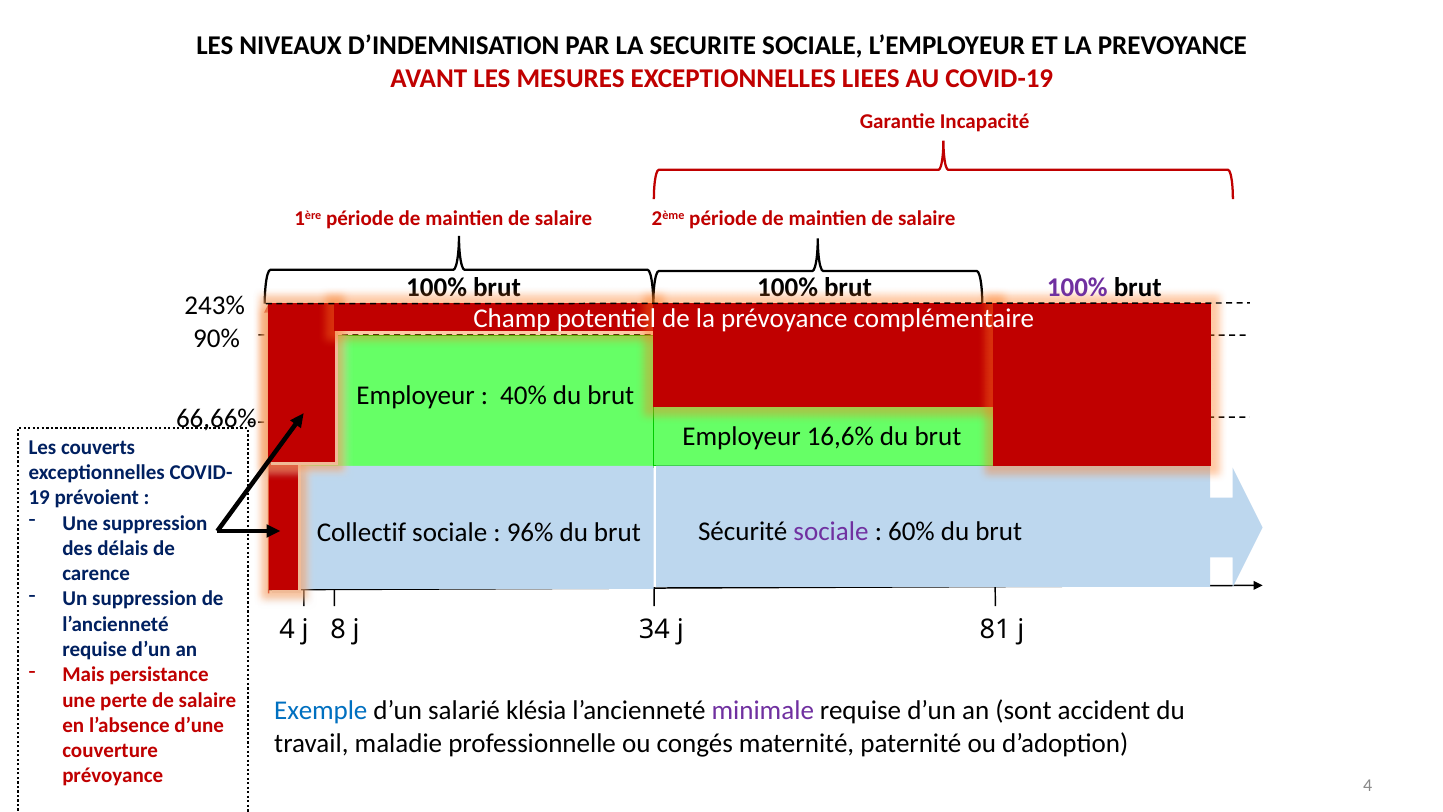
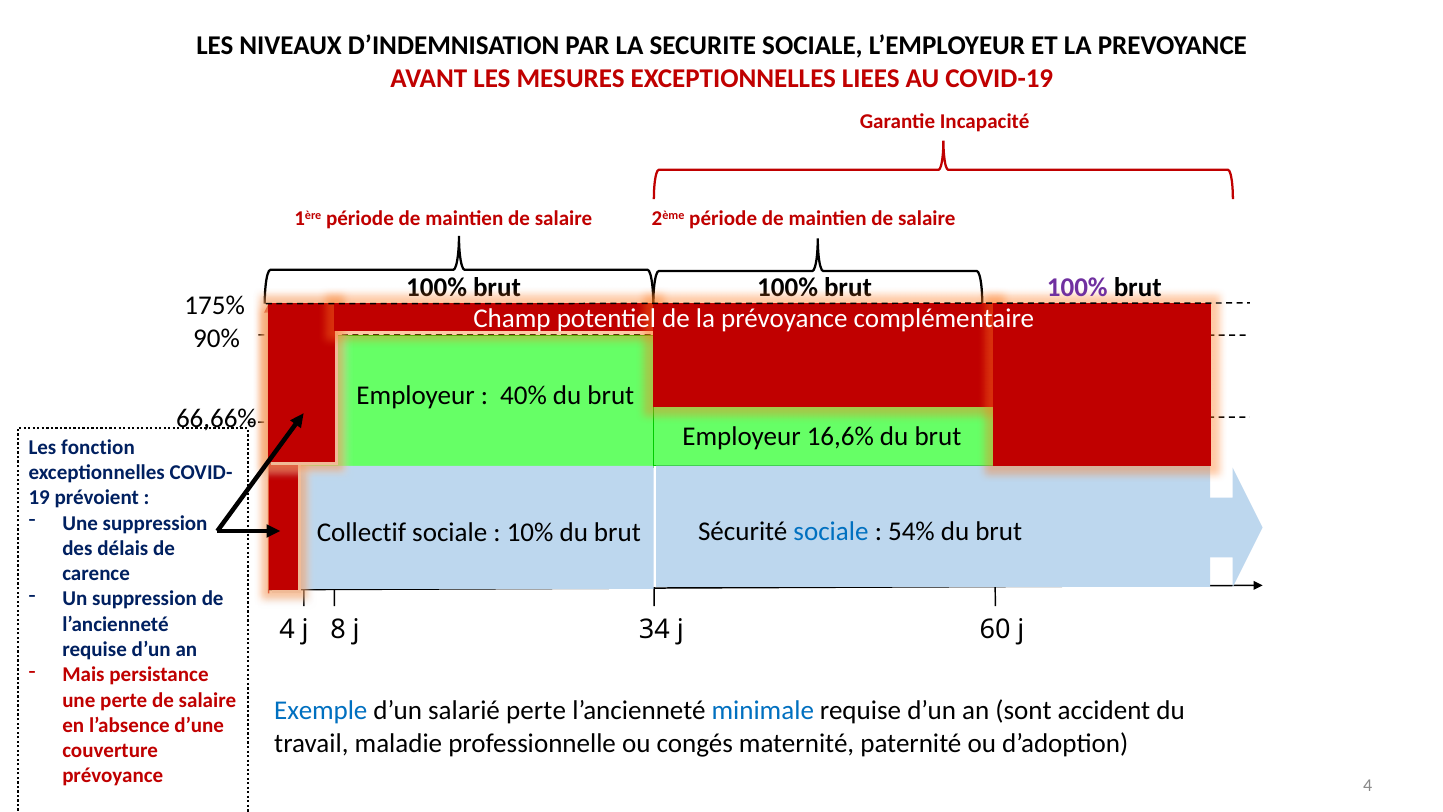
243%: 243% -> 175%
couverts: couverts -> fonction
sociale at (831, 531) colour: purple -> blue
60%: 60% -> 54%
96%: 96% -> 10%
81: 81 -> 60
salarié klésia: klésia -> perte
minimale colour: purple -> blue
